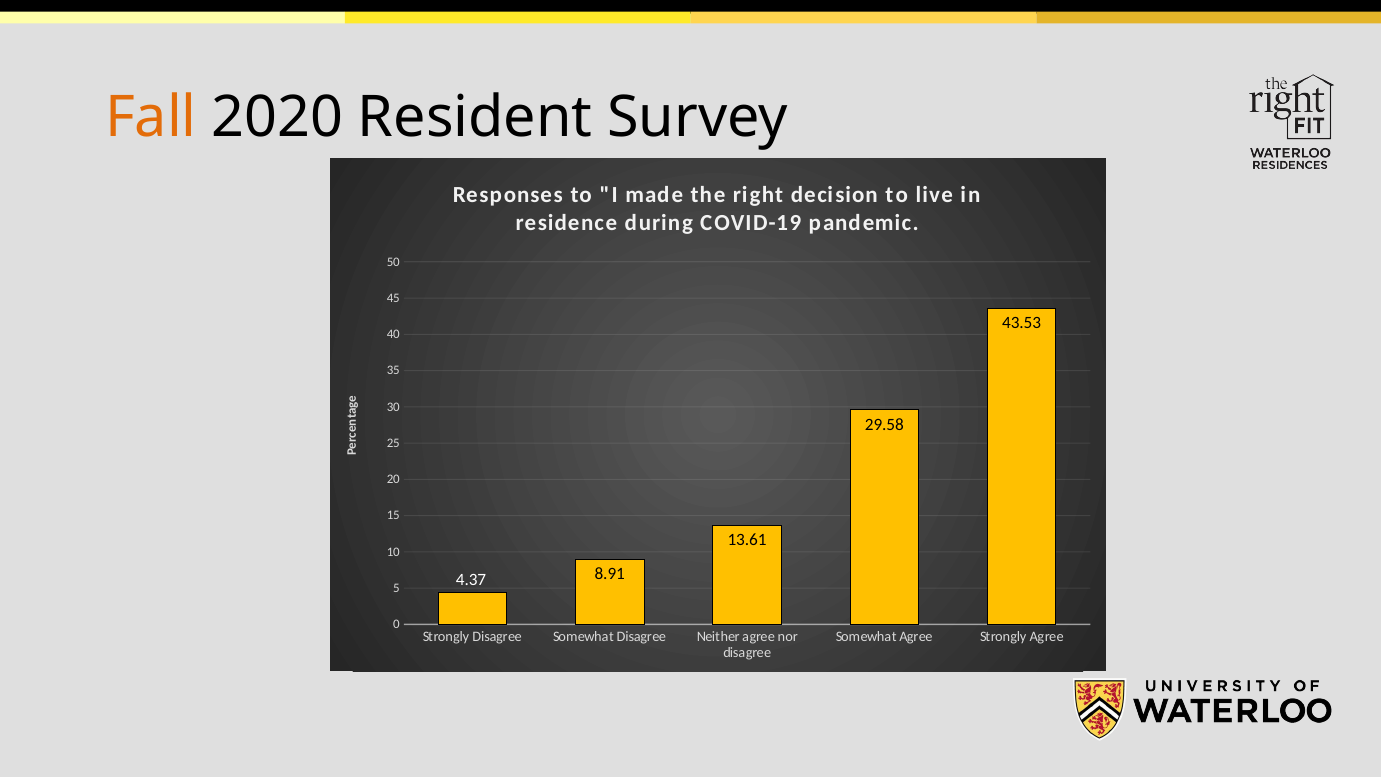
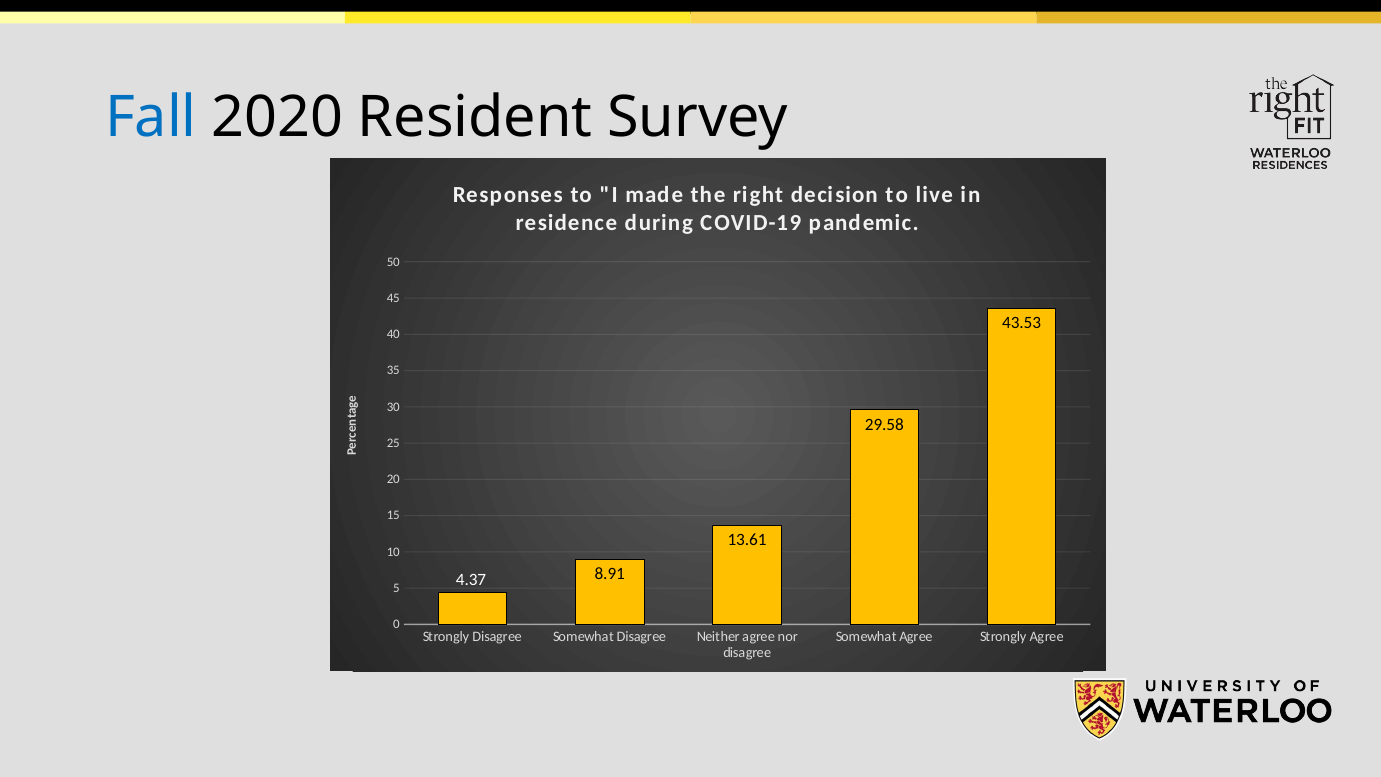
Fall colour: orange -> blue
